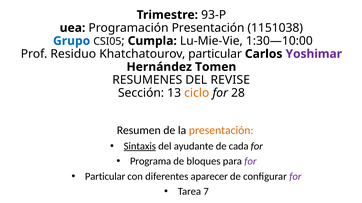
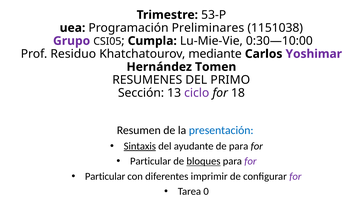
93-P: 93-P -> 53-P
Programación Presentación: Presentación -> Preliminares
Grupo colour: blue -> purple
1:30—10:00: 1:30—10:00 -> 0:30—10:00
Khatchatourov particular: particular -> mediante
REVISE: REVISE -> PRIMO
ciclo colour: orange -> purple
28: 28 -> 18
presentación at (221, 131) colour: orange -> blue
de cada: cada -> para
Programa at (151, 162): Programa -> Particular
bloques underline: none -> present
aparecer: aparecer -> imprimir
7: 7 -> 0
